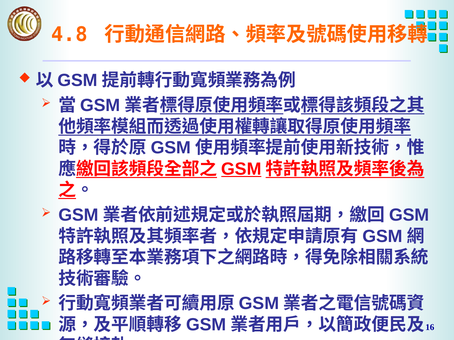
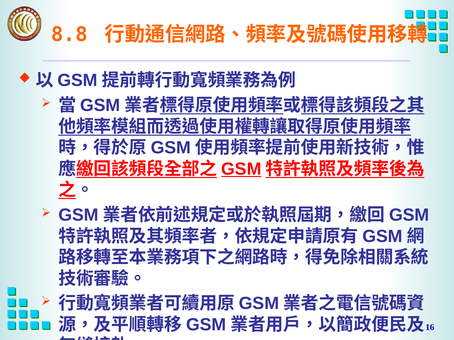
4.8: 4.8 -> 8.8
